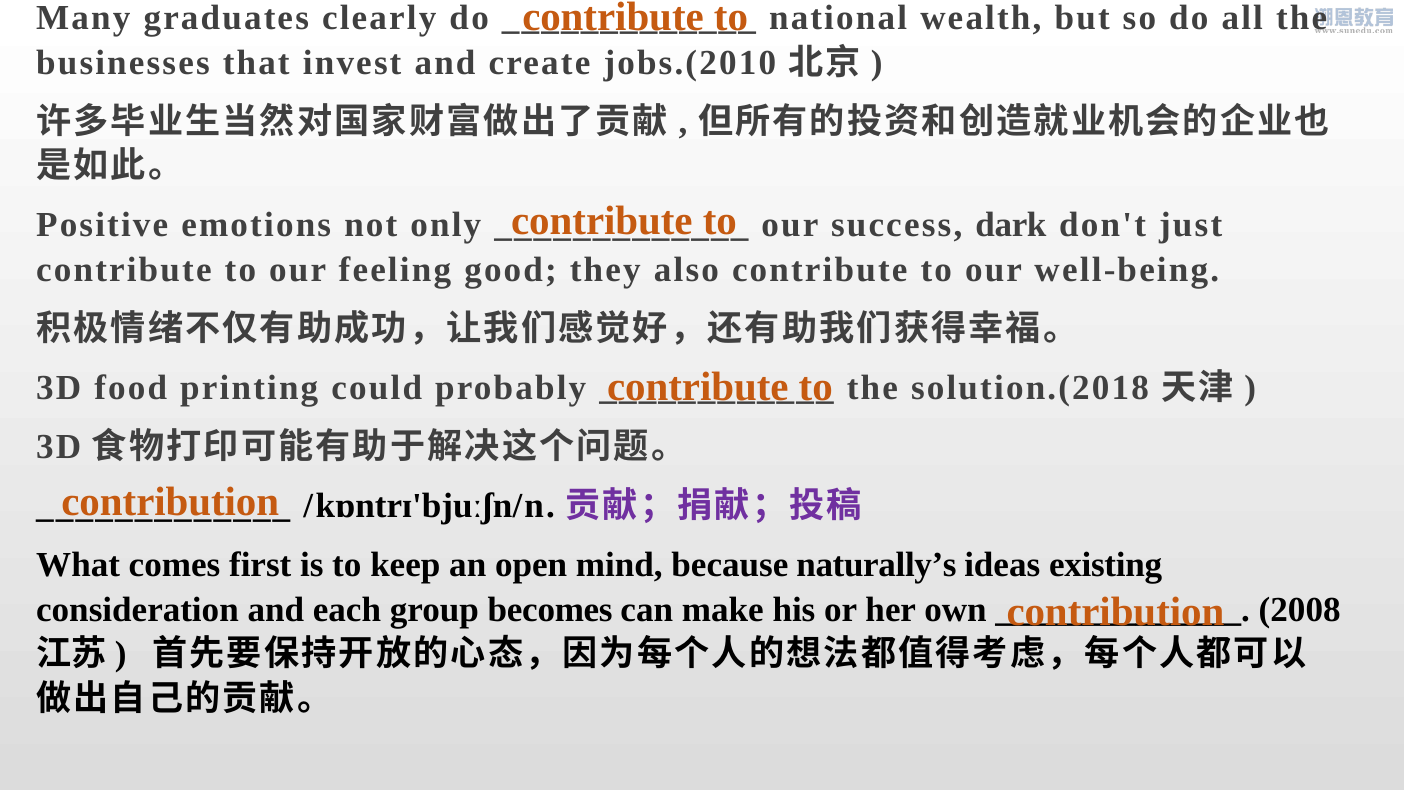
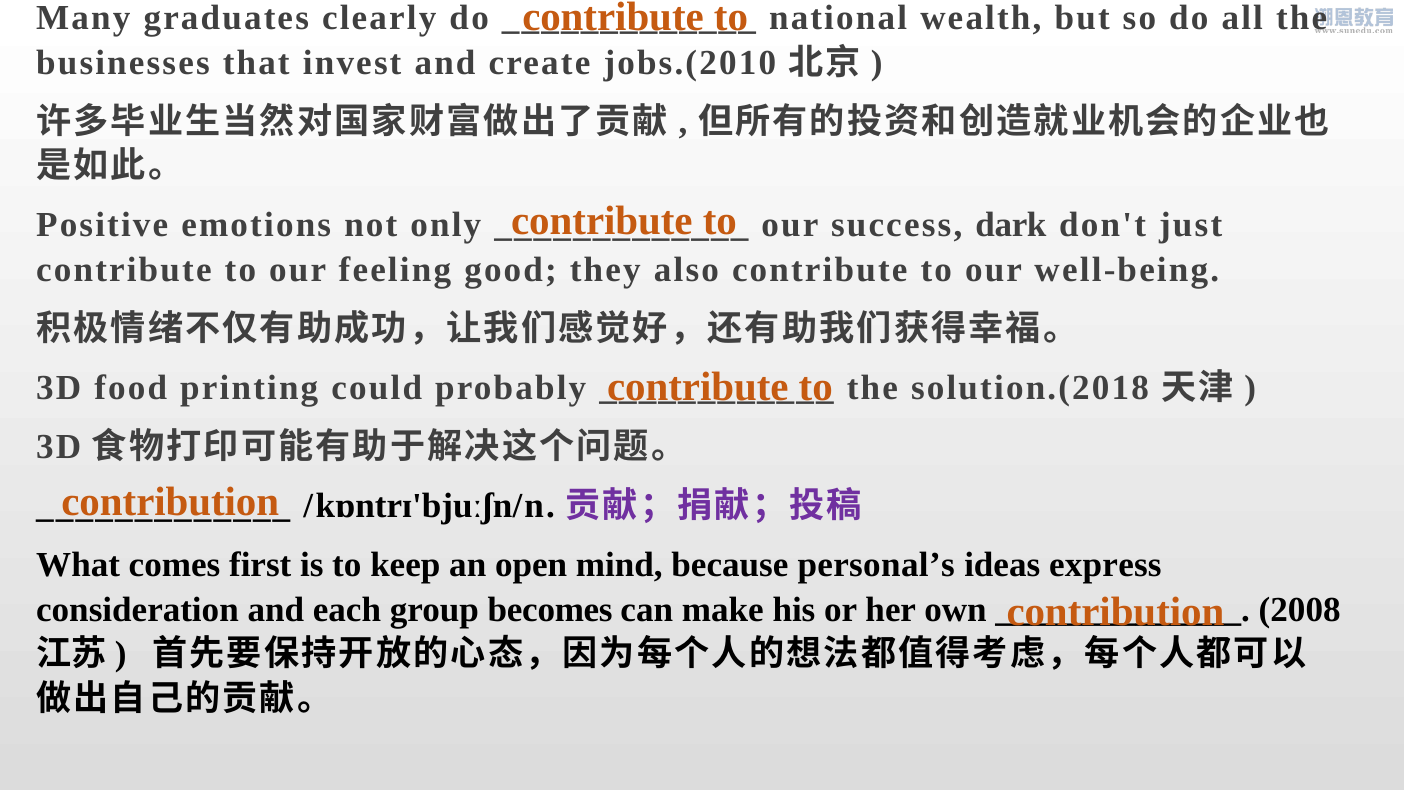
naturally’s: naturally’s -> personal’s
existing: existing -> express
